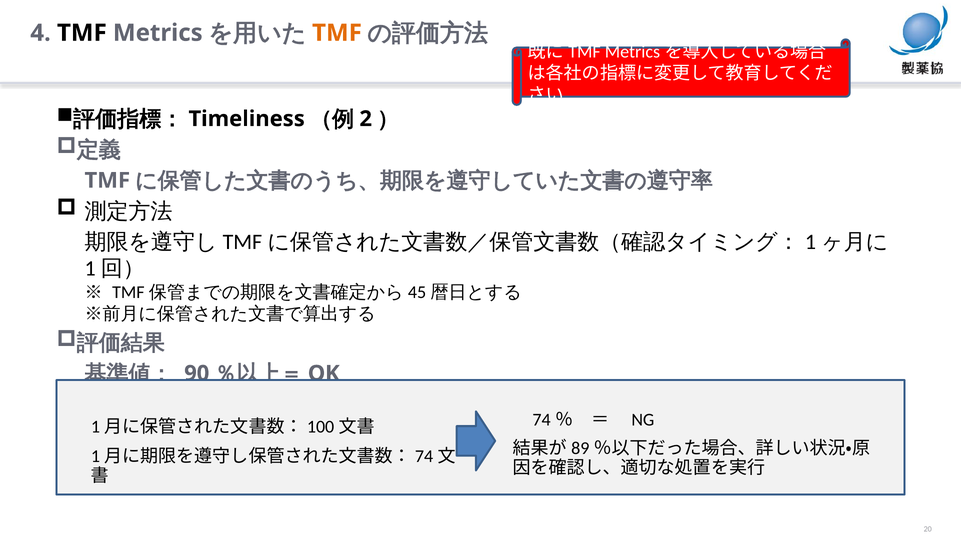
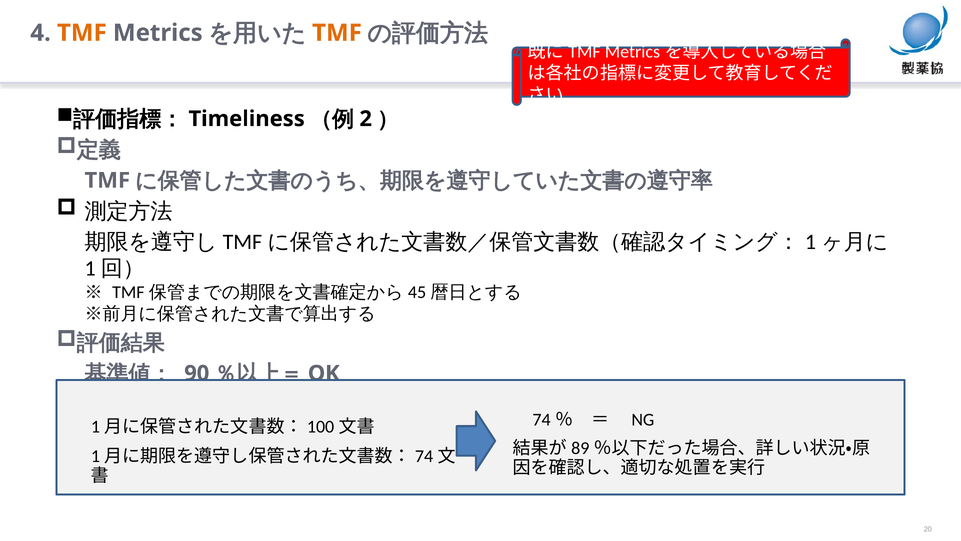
TMF at (82, 33) colour: black -> orange
